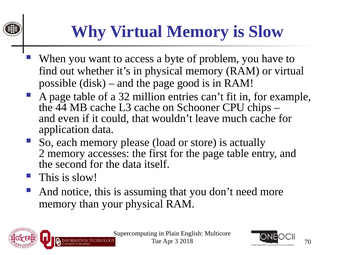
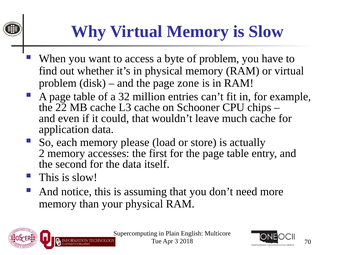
possible at (58, 83): possible -> problem
good: good -> zone
44: 44 -> 22
